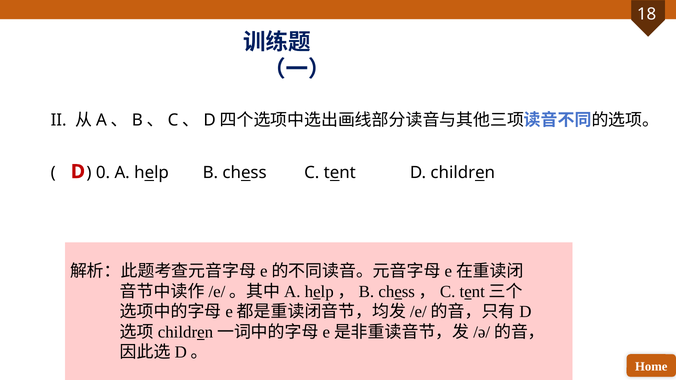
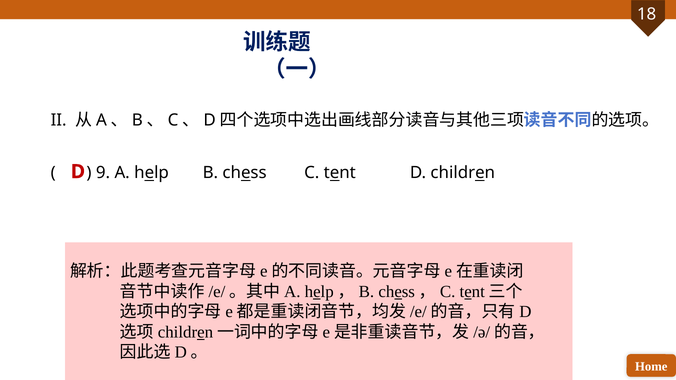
0: 0 -> 9
